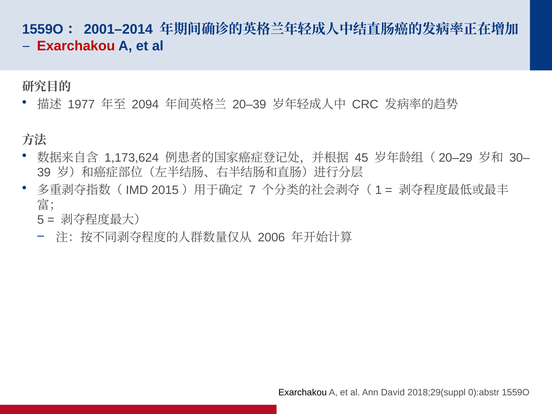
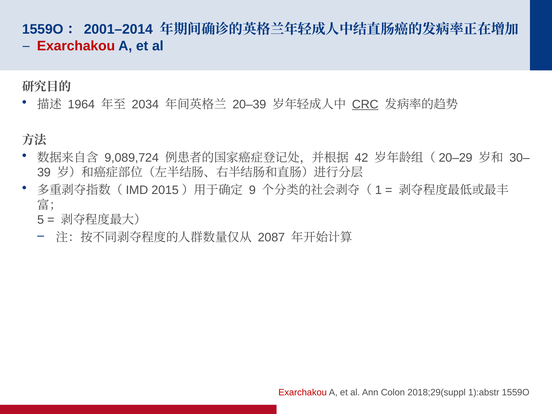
1977: 1977 -> 1964
2094: 2094 -> 2034
CRC underline: none -> present
1,173,624: 1,173,624 -> 9,089,724
45: 45 -> 42
7: 7 -> 9
2006: 2006 -> 2087
Exarchakou at (303, 393) colour: black -> red
David: David -> Colon
0):abstr: 0):abstr -> 1):abstr
